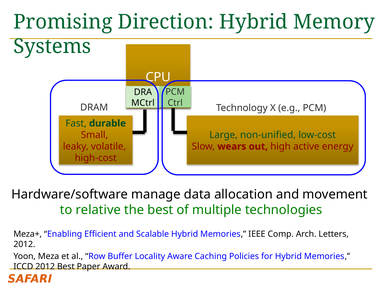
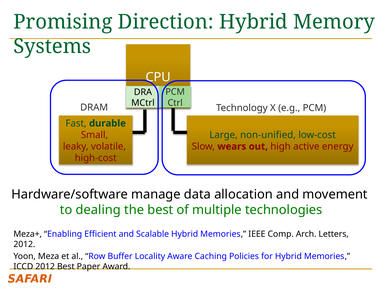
relative: relative -> dealing
